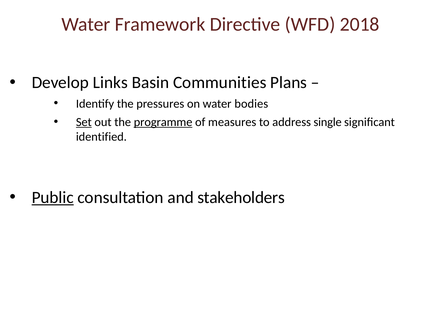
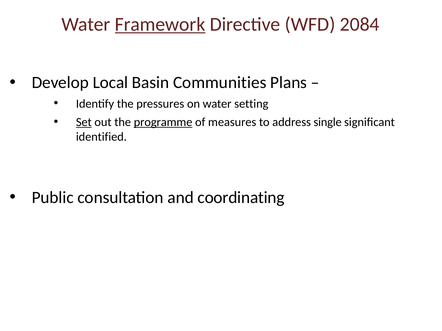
Framework underline: none -> present
2018: 2018 -> 2084
Links: Links -> Local
bodies: bodies -> setting
Public underline: present -> none
stakeholders: stakeholders -> coordinating
